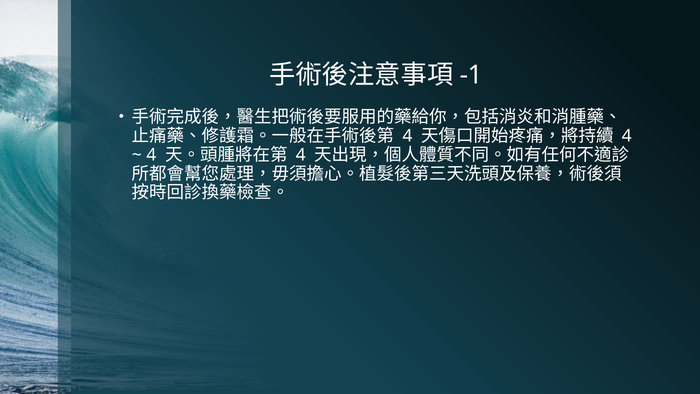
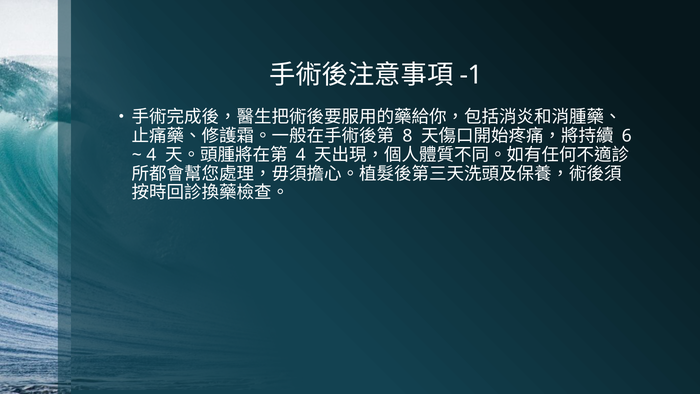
4 at (407, 136): 4 -> 8
4 at (627, 136): 4 -> 6
